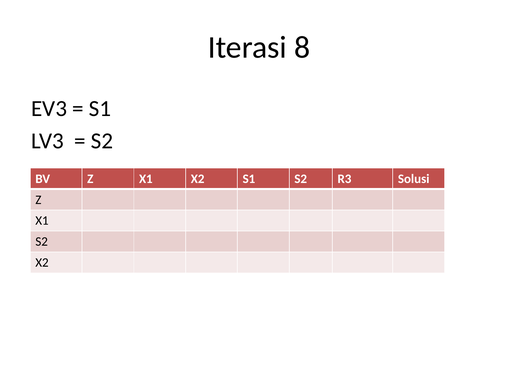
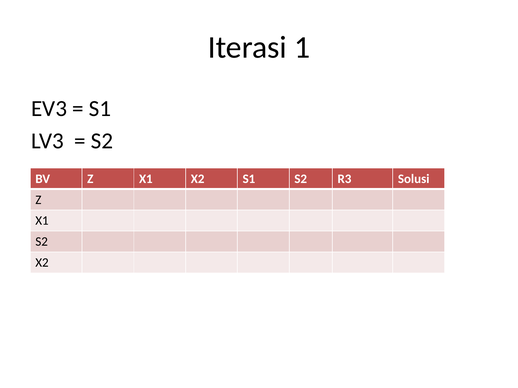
8: 8 -> 1
